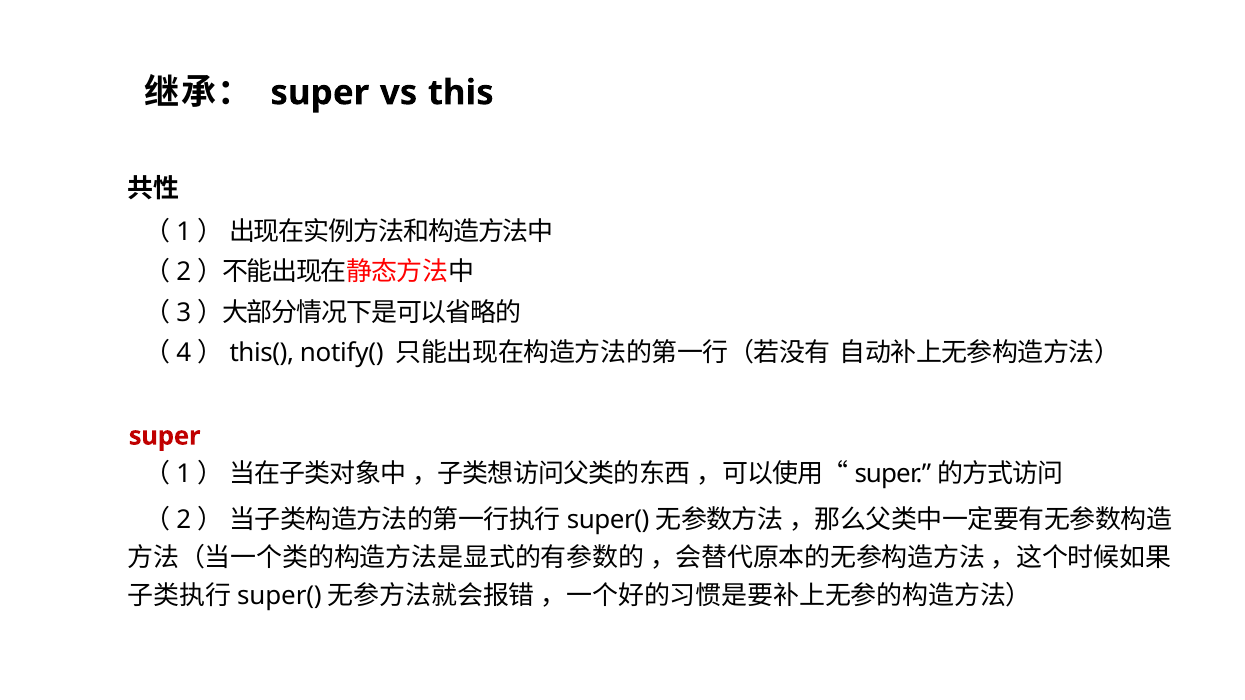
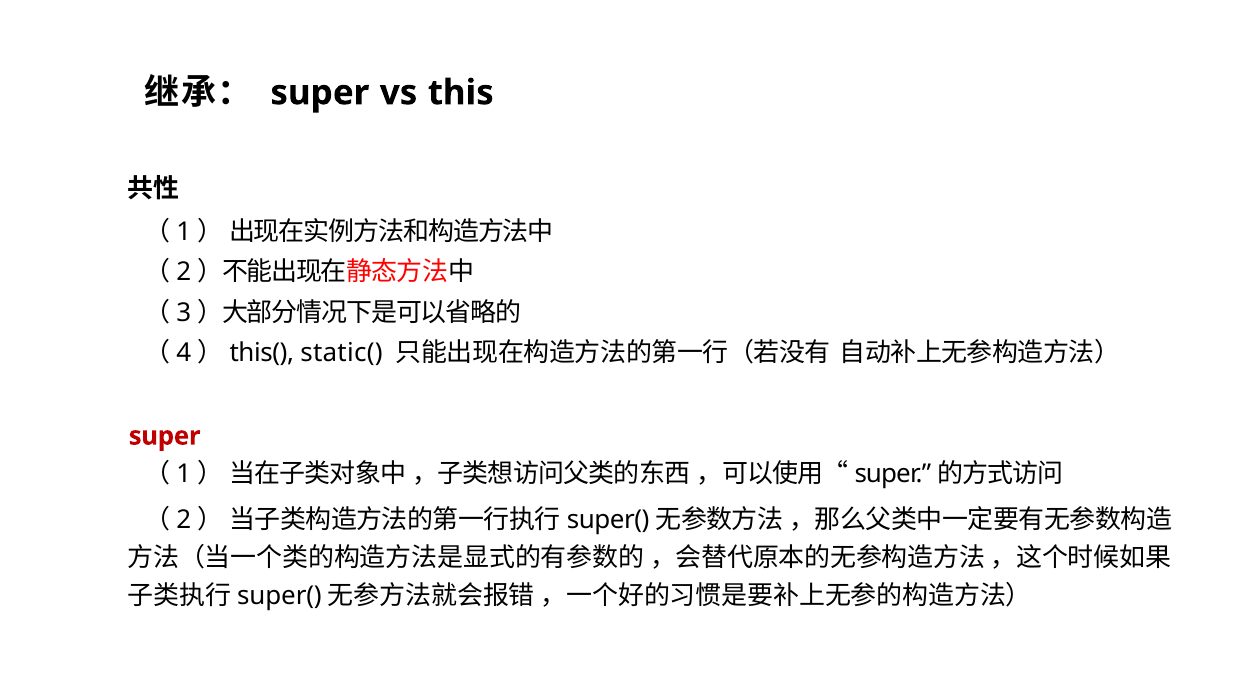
notify(: notify( -> static(
